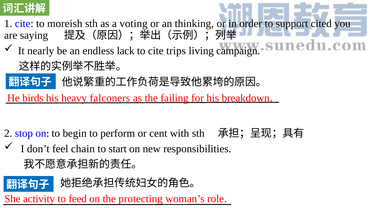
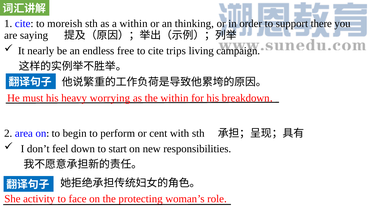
a voting: voting -> within
cited: cited -> there
lack: lack -> free
birds: birds -> must
falconers: falconers -> worrying
the failing: failing -> within
stop: stop -> area
chain: chain -> down
feed: feed -> face
